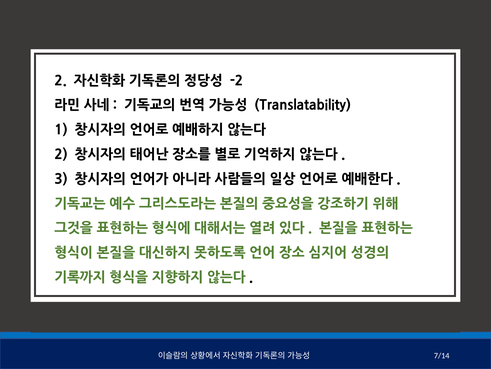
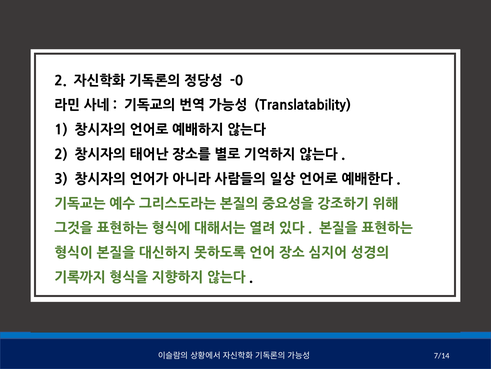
-2: -2 -> -0
